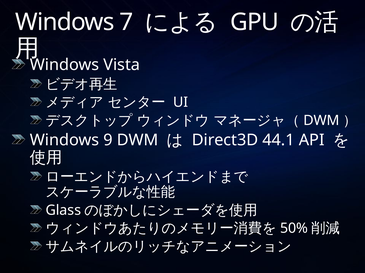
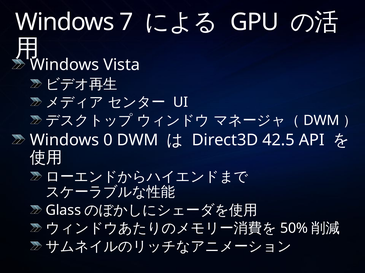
9: 9 -> 0
44.1: 44.1 -> 42.5
